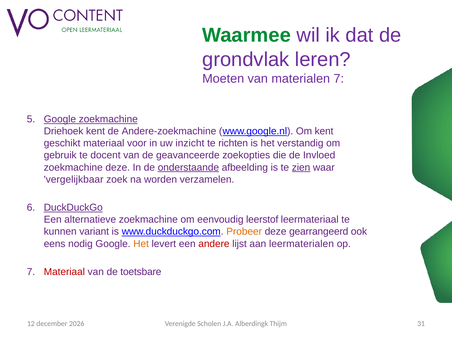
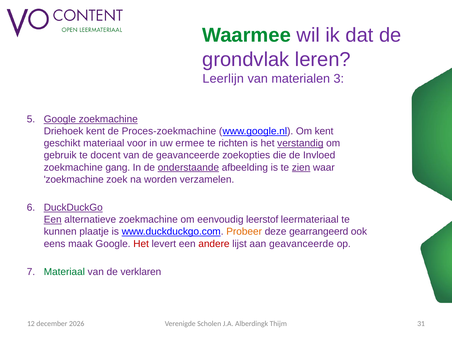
Moeten: Moeten -> Leerlijn
materialen 7: 7 -> 3
Andere-zoekmachine: Andere-zoekmachine -> Proces-zoekmachine
inzicht: inzicht -> ermee
verstandig underline: none -> present
zoekmachine deze: deze -> gang
vergelijkbaar at (74, 179): vergelijkbaar -> zoekmachine
Een at (53, 220) underline: none -> present
variant: variant -> plaatje
nodig: nodig -> maak
Het at (141, 244) colour: orange -> red
aan leermaterialen: leermaterialen -> geavanceerde
Materiaal at (64, 272) colour: red -> green
toetsbare: toetsbare -> verklaren
